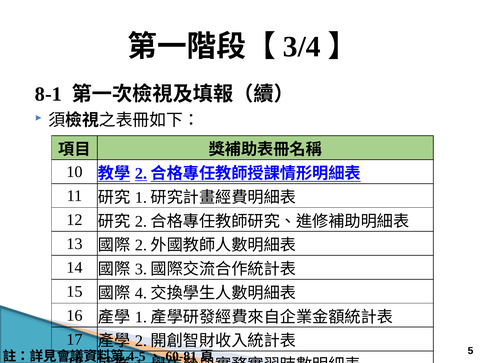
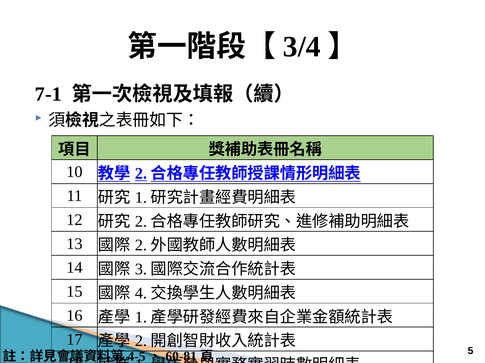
8-1: 8-1 -> 7-1
